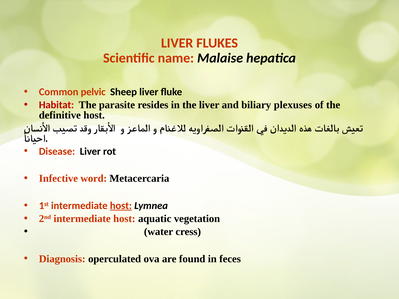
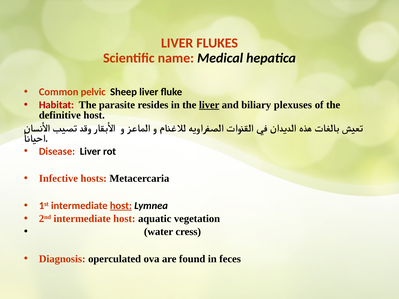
Malaise: Malaise -> Medical
liver at (209, 105) underline: none -> present
word: word -> hosts
